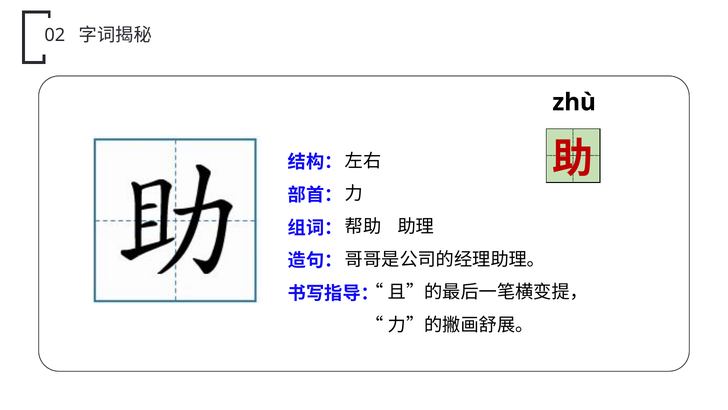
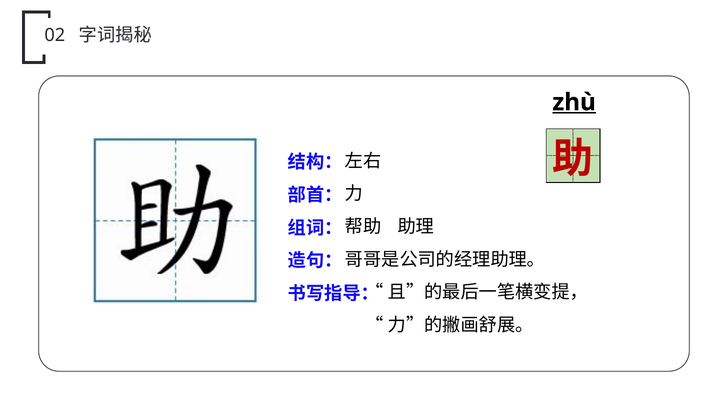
zhù underline: none -> present
